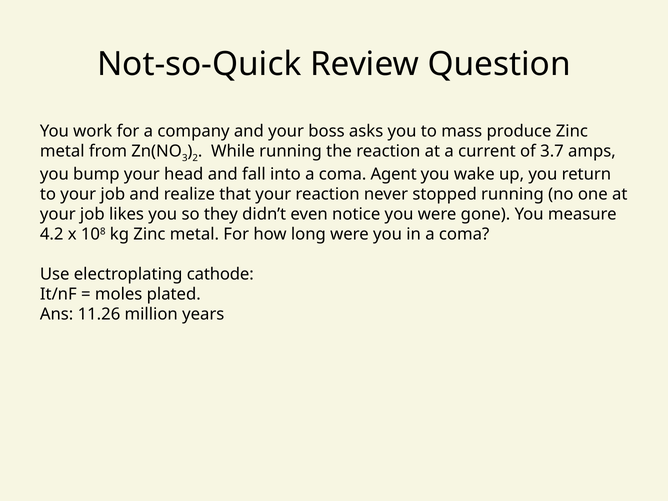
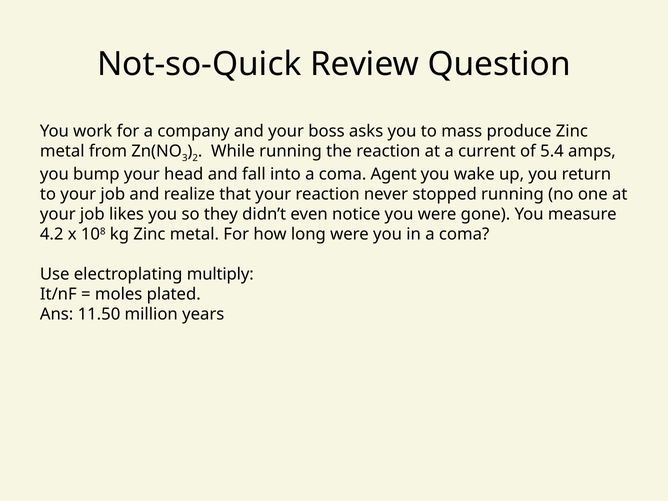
3.7: 3.7 -> 5.4
cathode: cathode -> multiply
11.26: 11.26 -> 11.50
